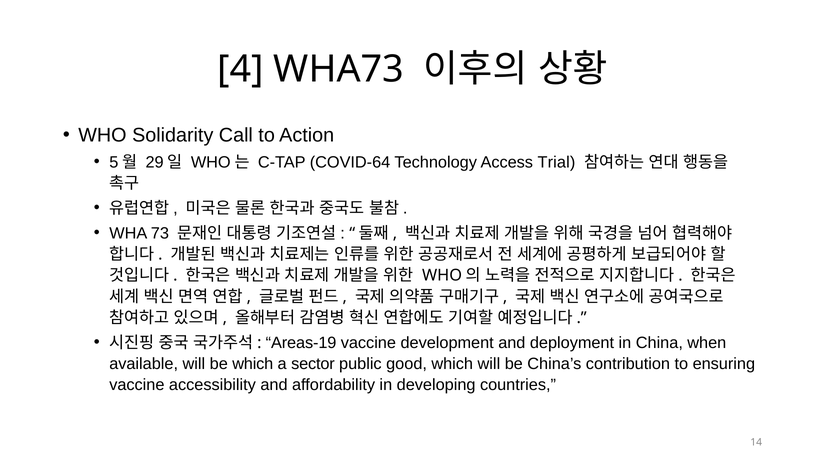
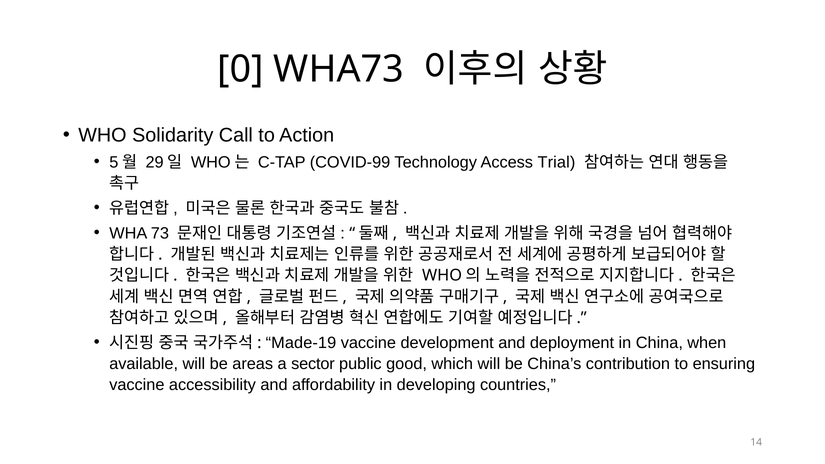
4: 4 -> 0
COVID-64: COVID-64 -> COVID-99
Areas-19: Areas-19 -> Made-19
be which: which -> areas
